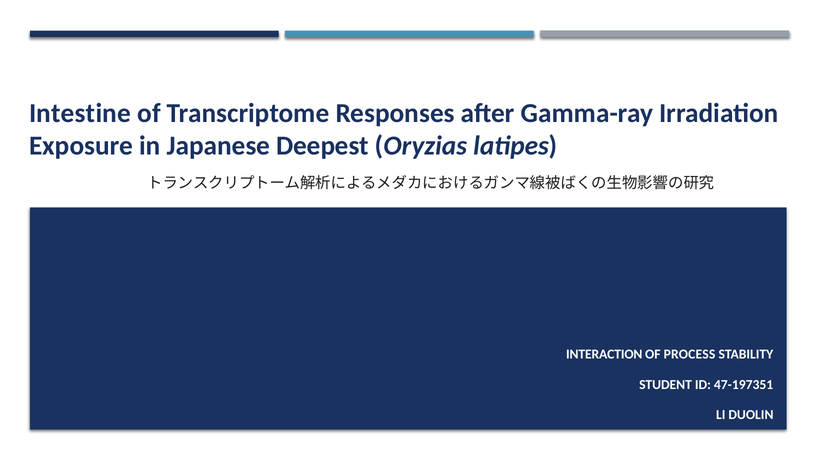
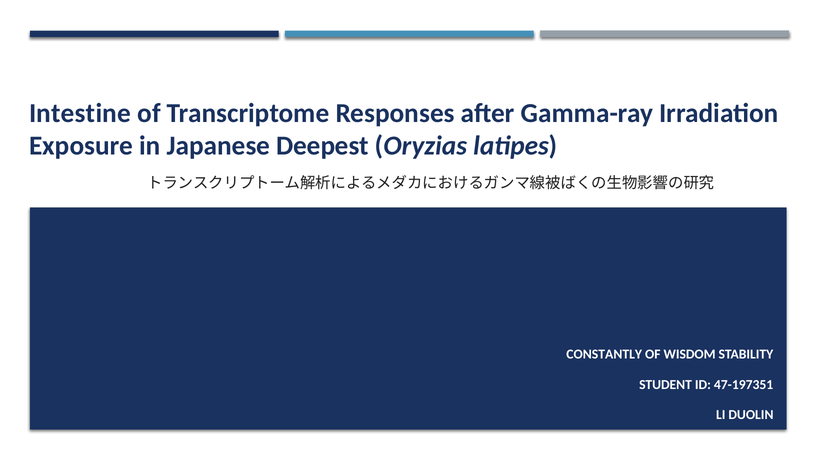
INTERACTION: INTERACTION -> CONSTANTLY
PROCESS: PROCESS -> WISDOM
